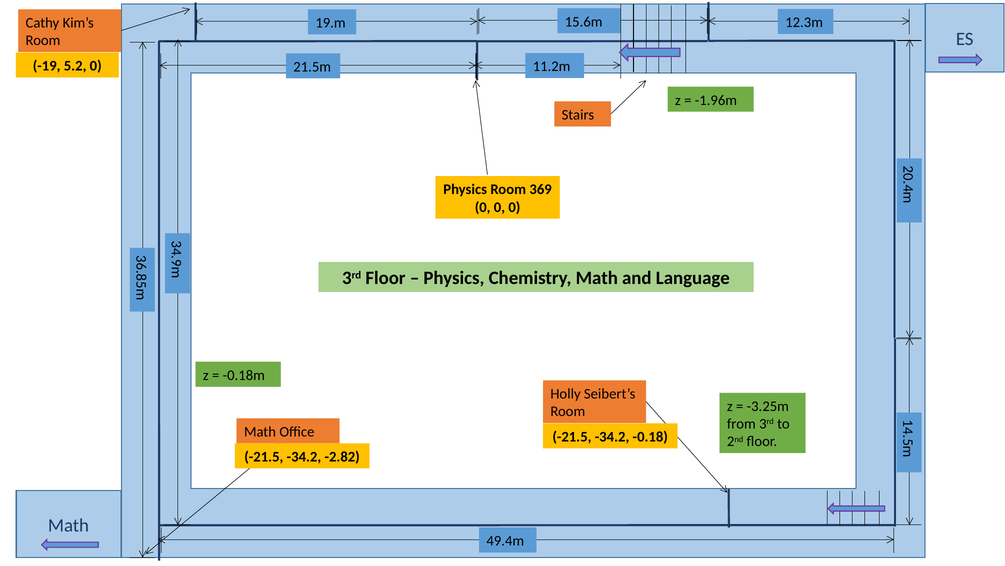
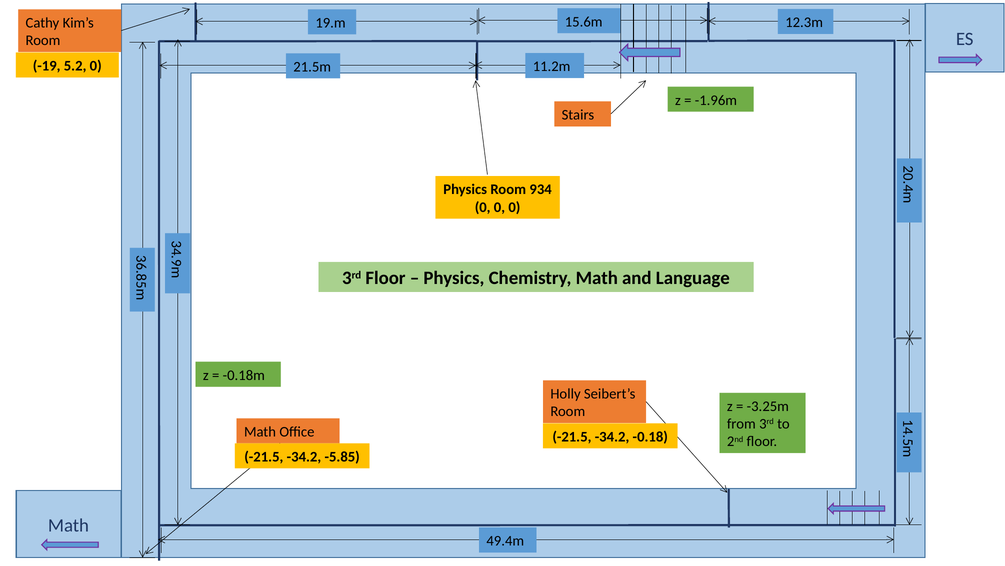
369: 369 -> 934
-2.82: -2.82 -> -5.85
